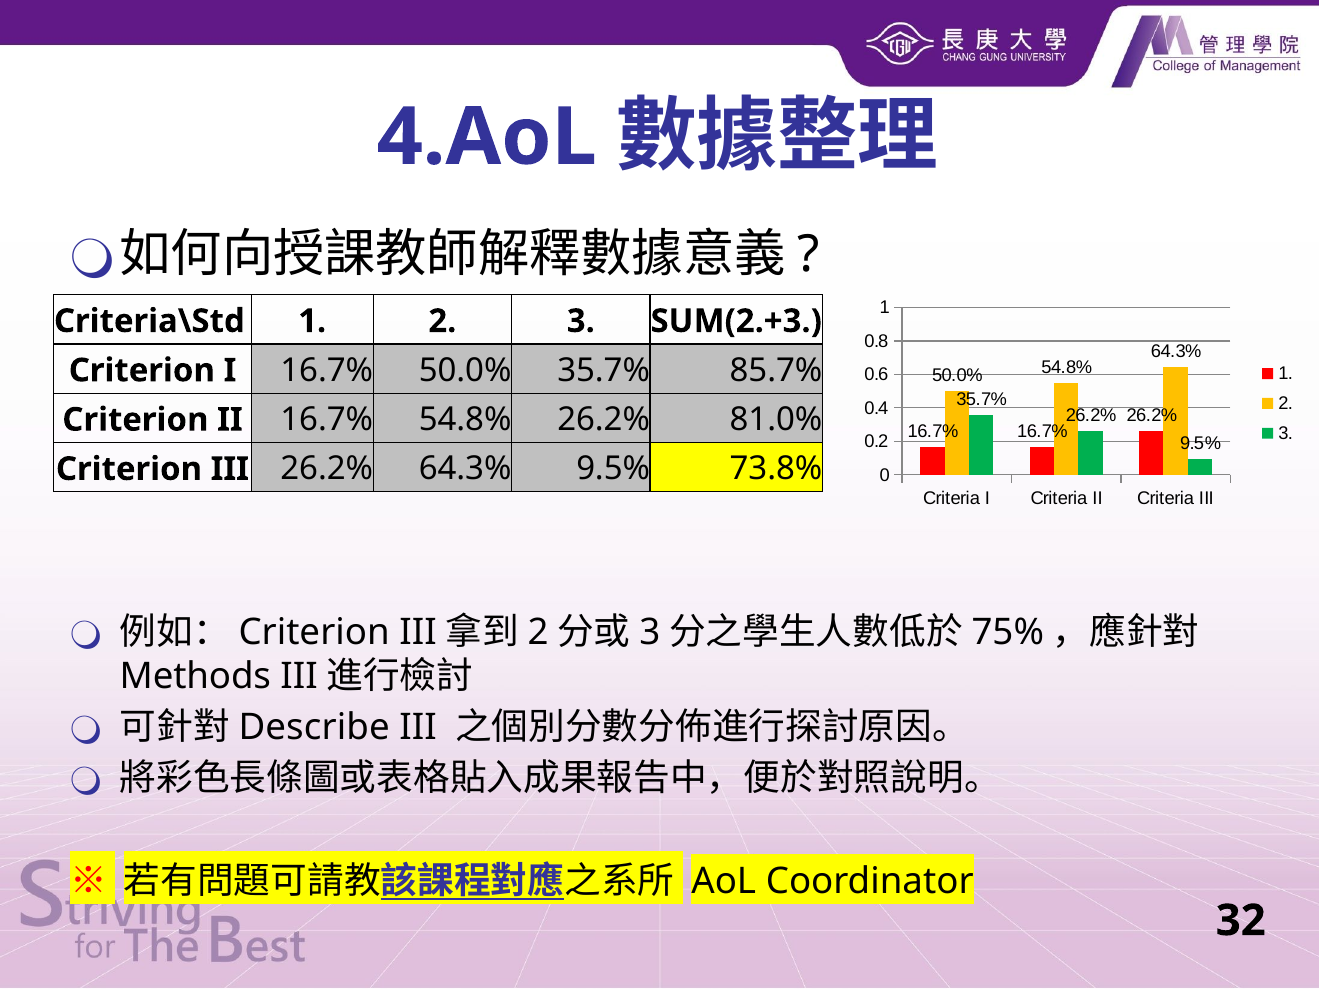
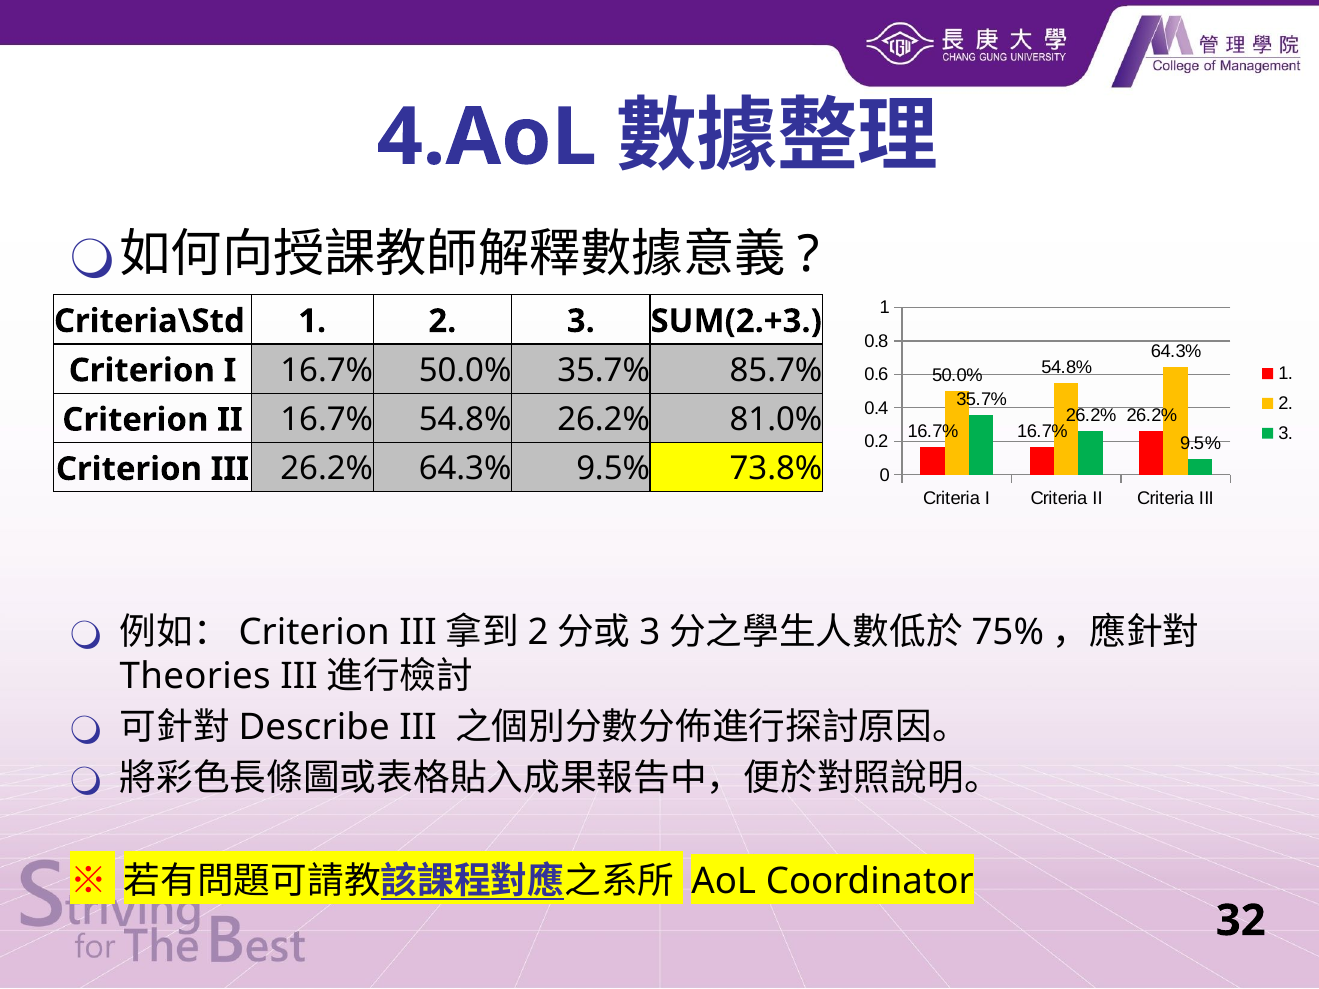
Methods: Methods -> Theories
